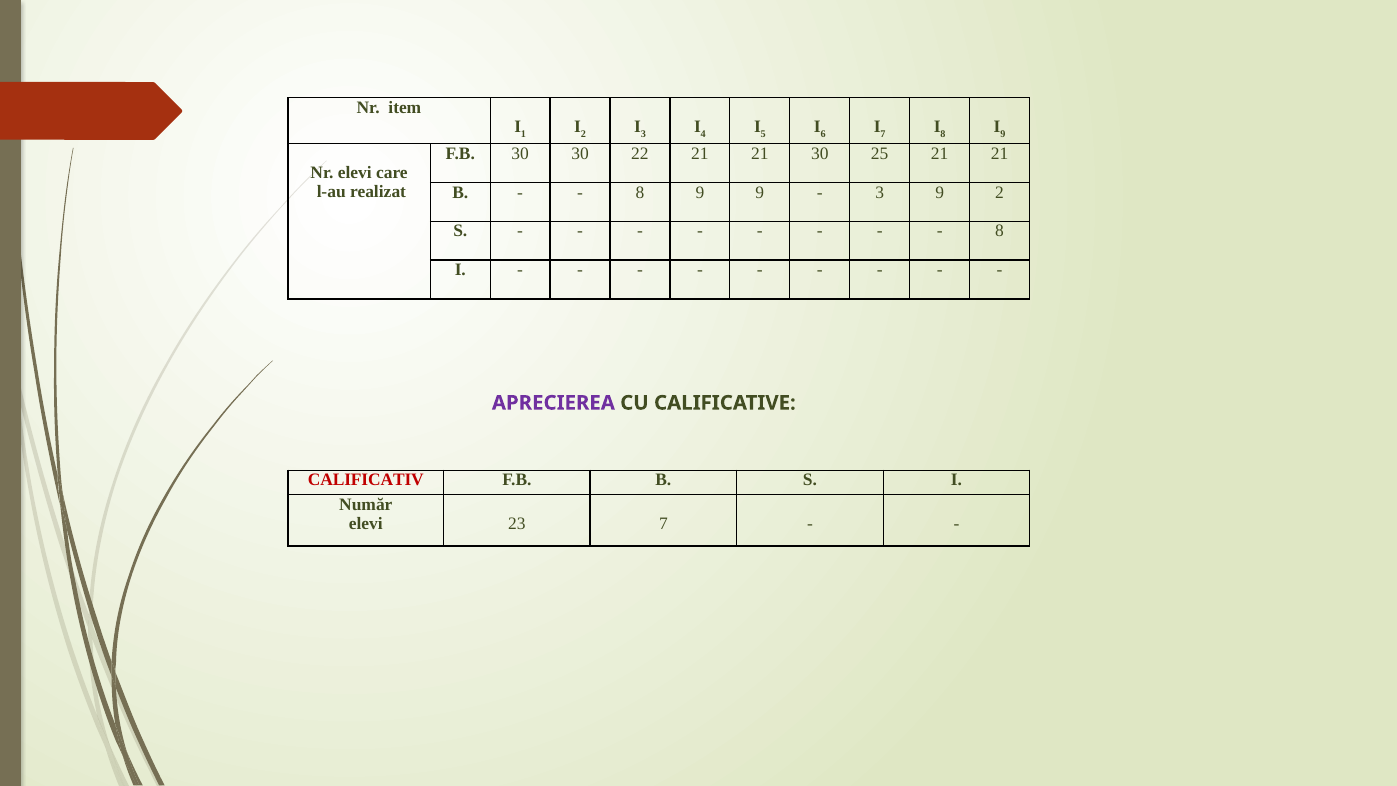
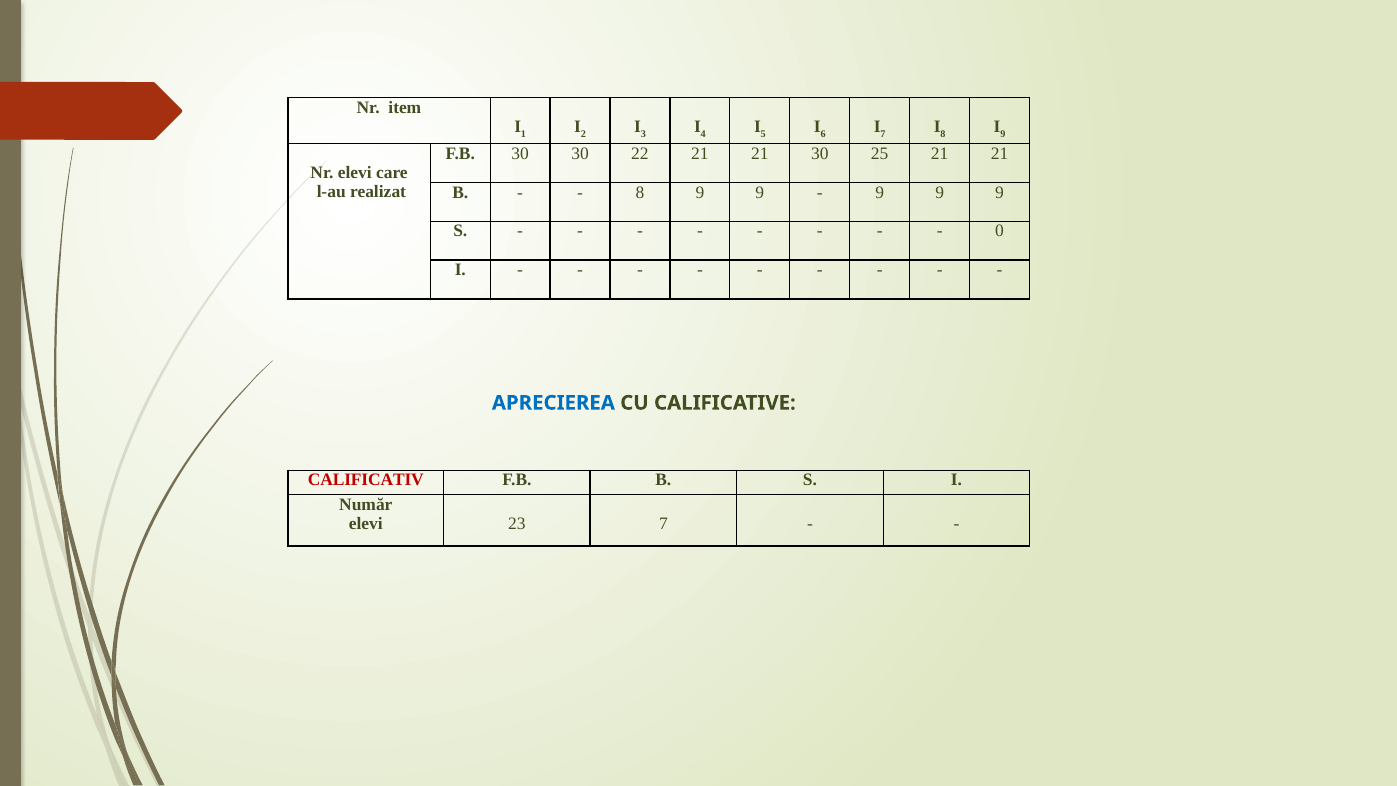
3 at (880, 192): 3 -> 9
2 at (1000, 192): 2 -> 9
8 at (1000, 231): 8 -> 0
APRECIEREA colour: purple -> blue
